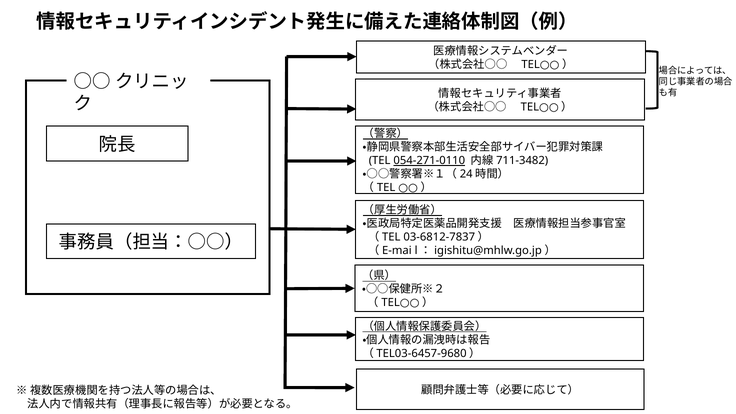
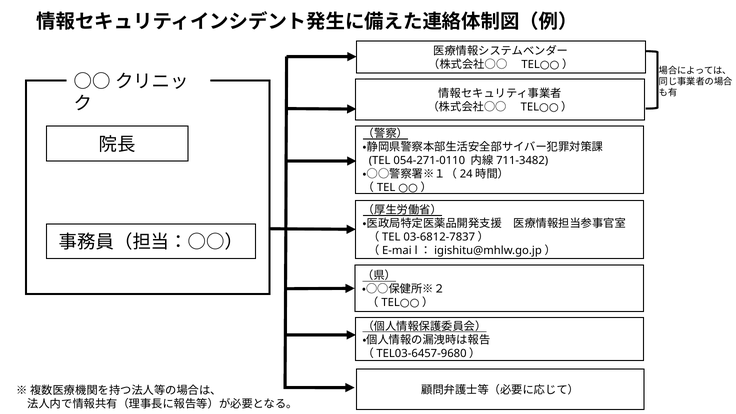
054-271-0110 underline: present -> none
